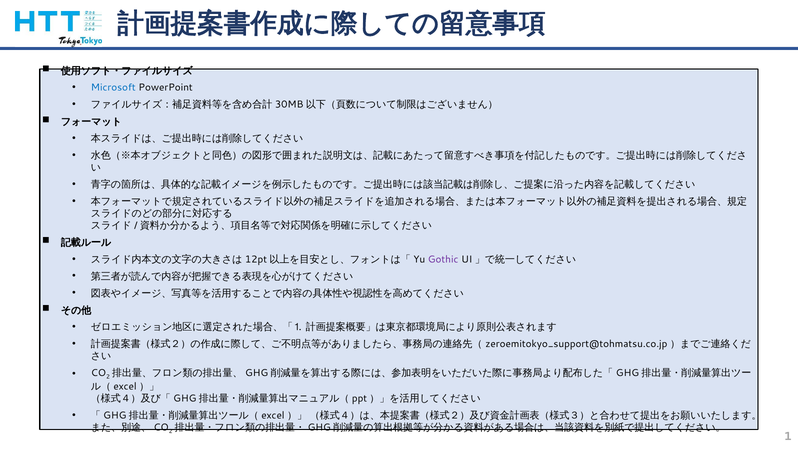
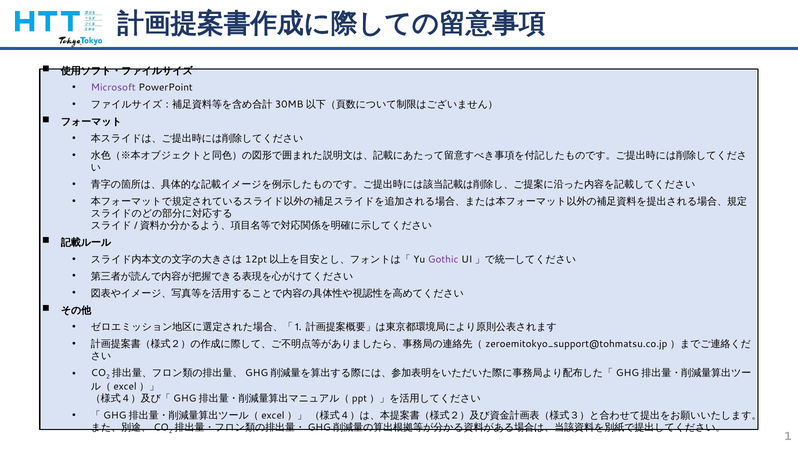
Microsoft colour: blue -> purple
